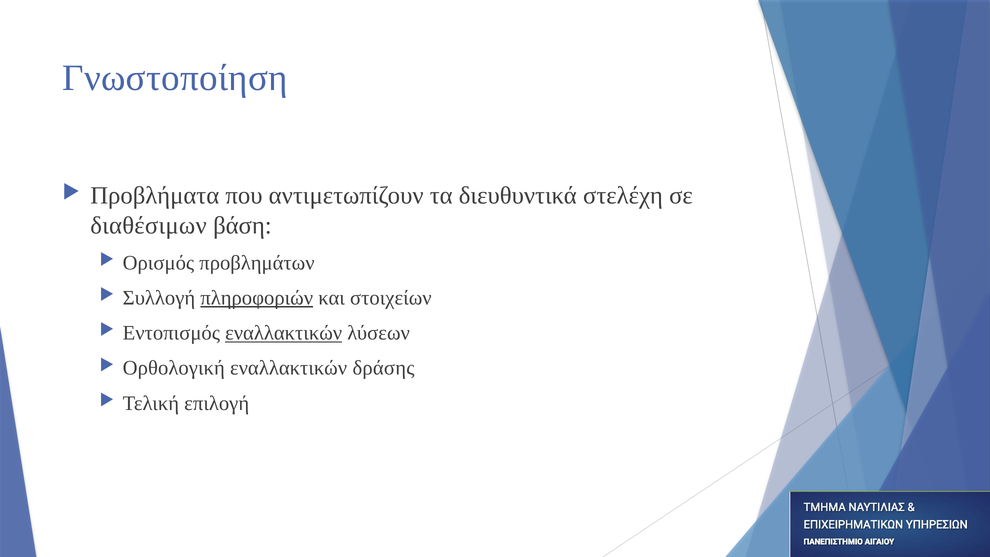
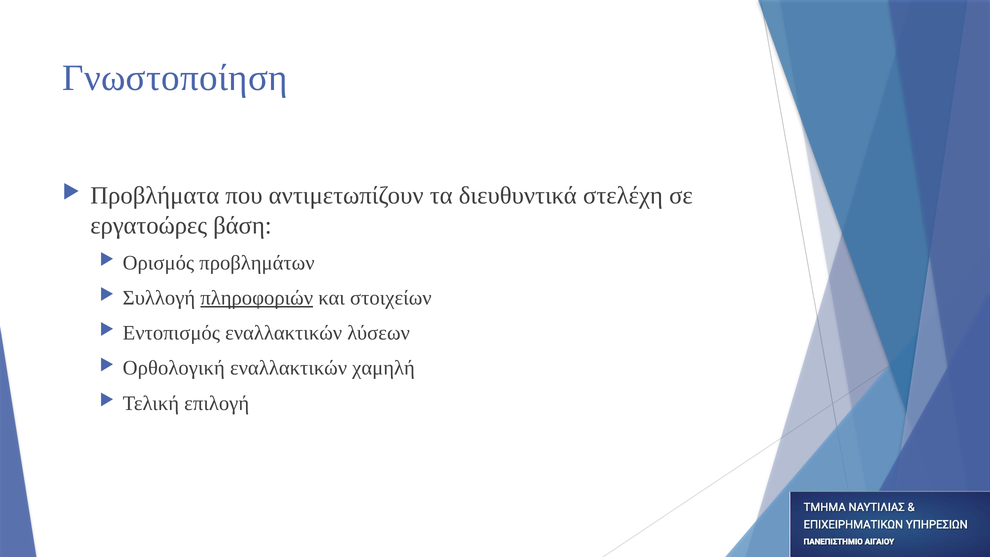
διαθέσιμων: διαθέσιμων -> εργατοώρες
εναλλακτικών at (284, 333) underline: present -> none
δράσης: δράσης -> χαμηλή
